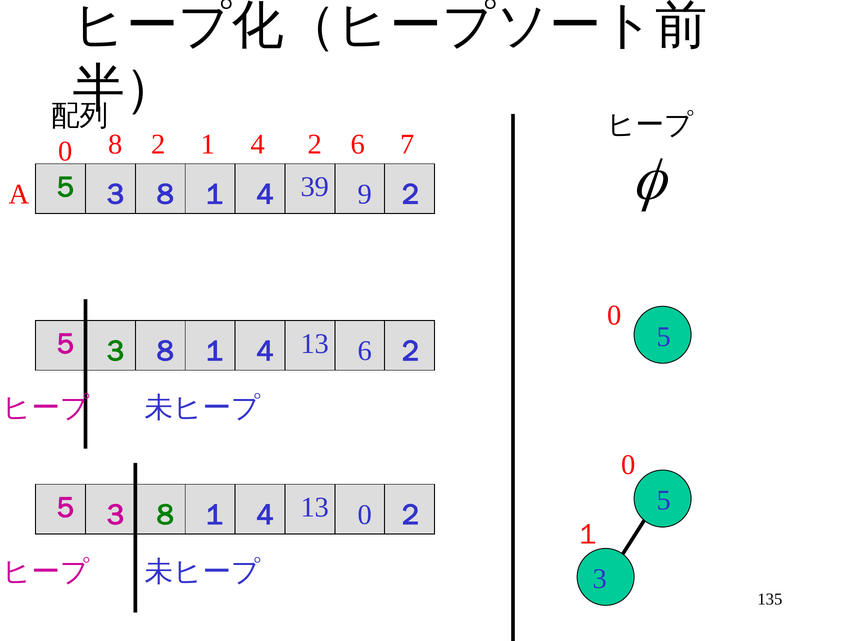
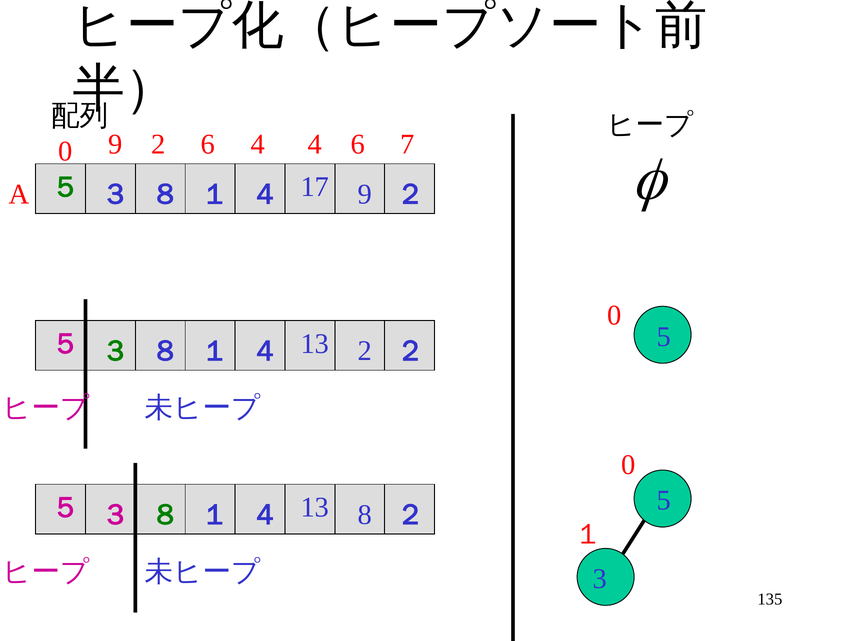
0 8: 8 -> 9
2 1: 1 -> 6
4 2: 2 -> 4
39: 39 -> 17
13 6: 6 -> 2
13 0: 0 -> 8
